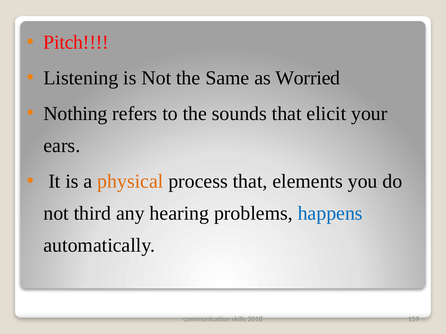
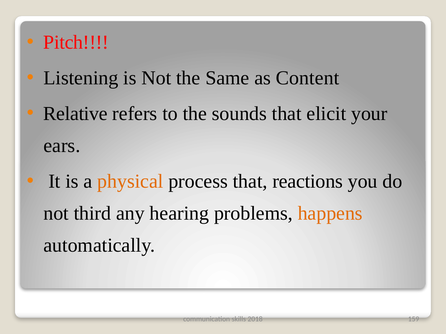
Worried: Worried -> Content
Nothing: Nothing -> Relative
elements: elements -> reactions
happens colour: blue -> orange
